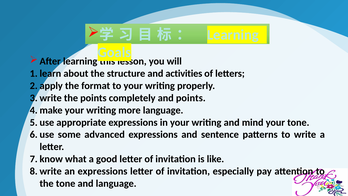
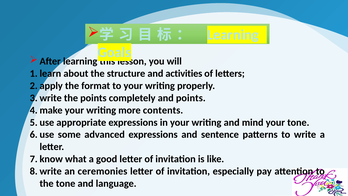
more language: language -> contents
an expressions: expressions -> ceremonies
